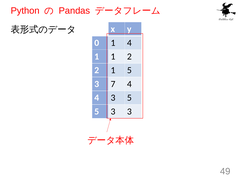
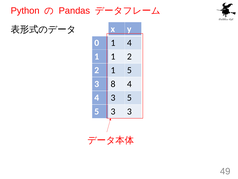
7: 7 -> 8
